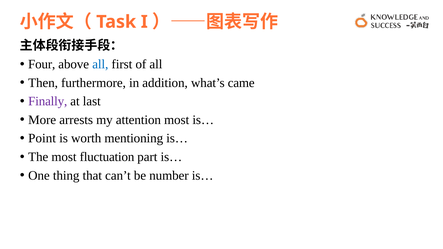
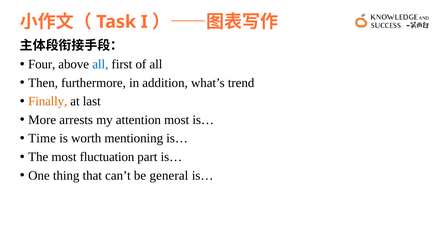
came: came -> trend
Finally colour: purple -> orange
Point: Point -> Time
number: number -> general
